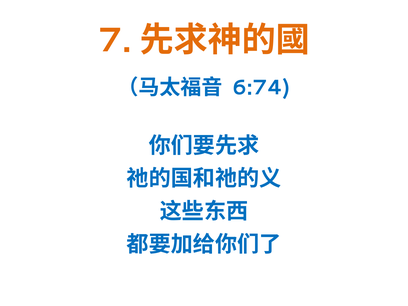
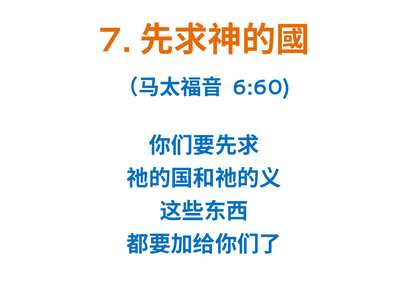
6:74: 6:74 -> 6:60
